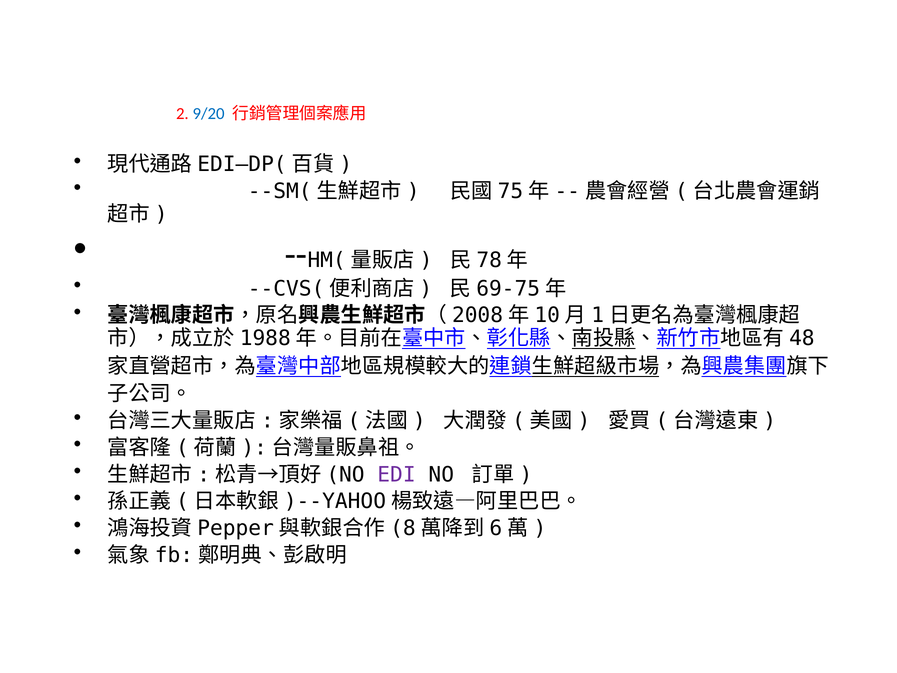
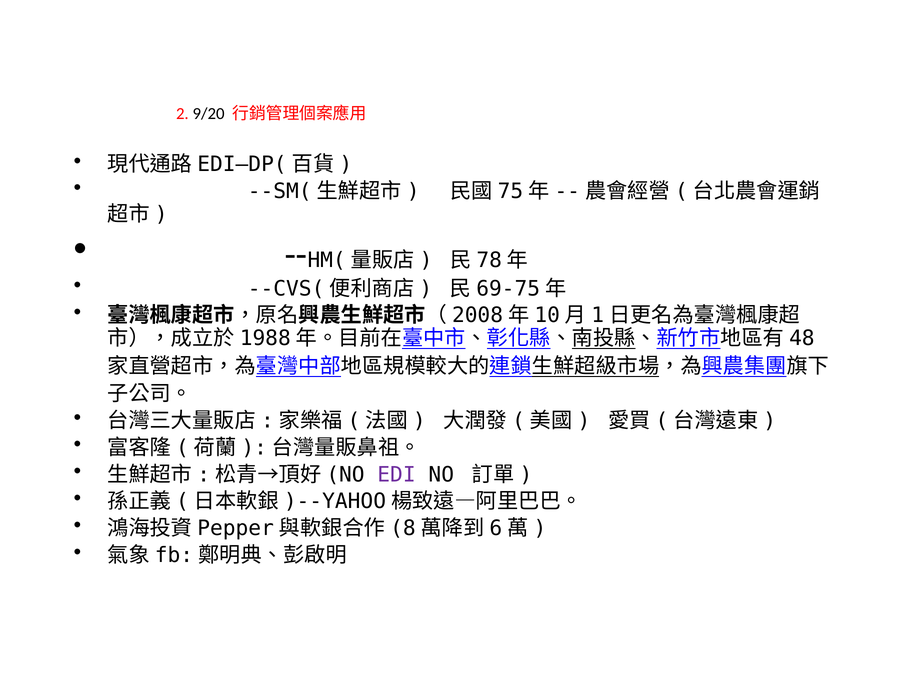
9/20 colour: blue -> black
